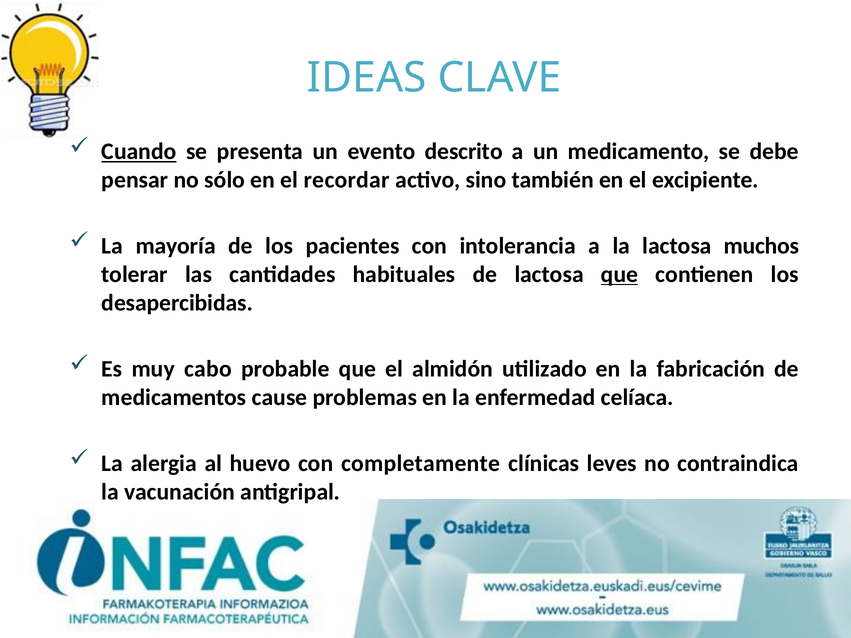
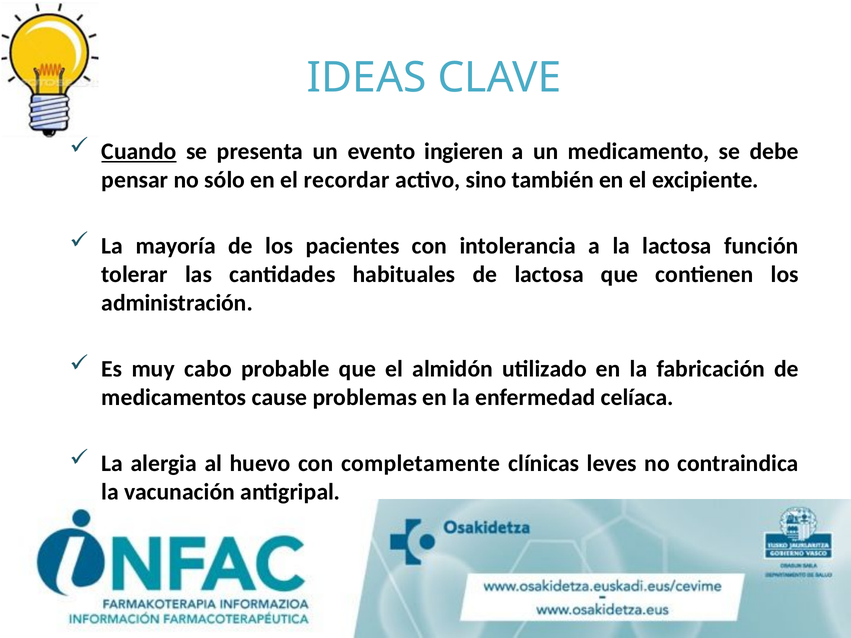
descrito: descrito -> ingieren
muchos: muchos -> función
que at (620, 274) underline: present -> none
desapercibidas: desapercibidas -> administración
